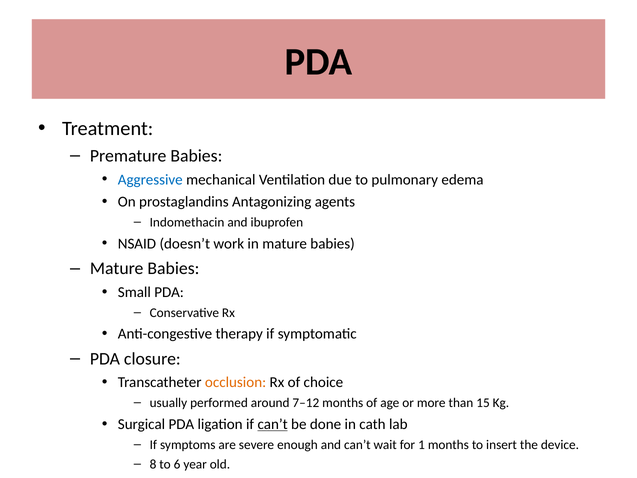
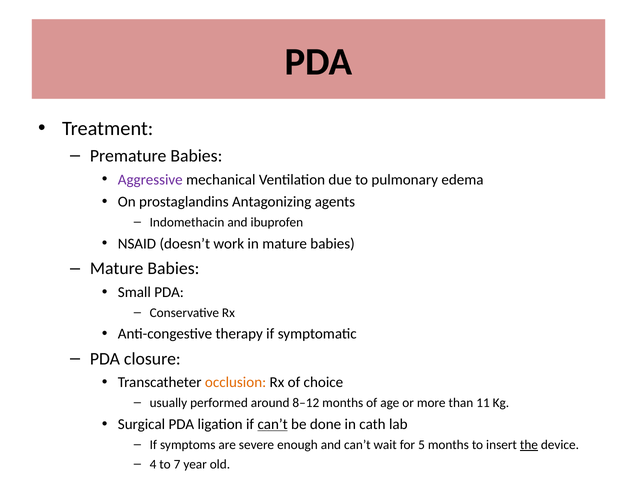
Aggressive colour: blue -> purple
7–12: 7–12 -> 8–12
15: 15 -> 11
1: 1 -> 5
the underline: none -> present
8: 8 -> 4
6: 6 -> 7
